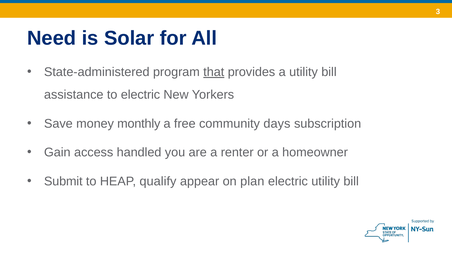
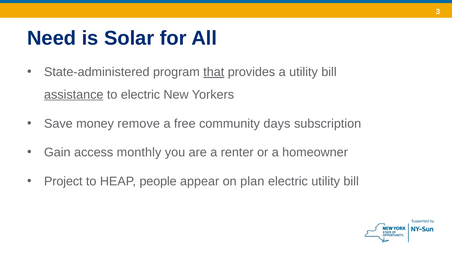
assistance underline: none -> present
monthly: monthly -> remove
handled: handled -> monthly
Submit: Submit -> Project
qualify: qualify -> people
